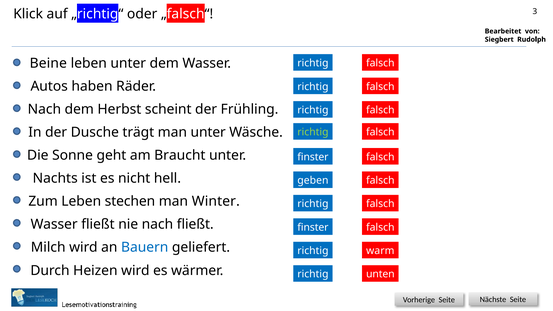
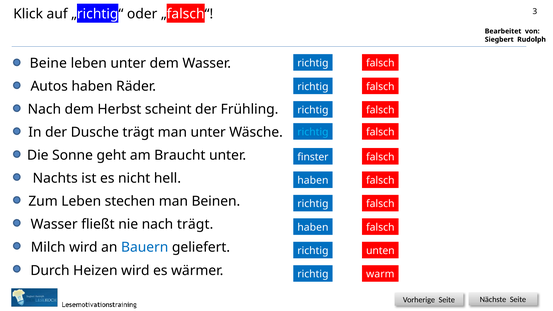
richtig at (313, 132) colour: light green -> light blue
geben at (313, 180): geben -> haben
Winter: Winter -> Beinen
nach fließt: fließt -> trägt
finster at (313, 227): finster -> haben
warm: warm -> unten
unten: unten -> warm
